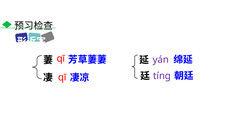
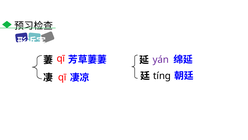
tíng colour: purple -> black
